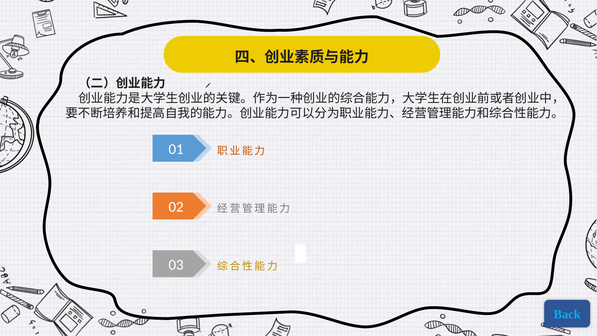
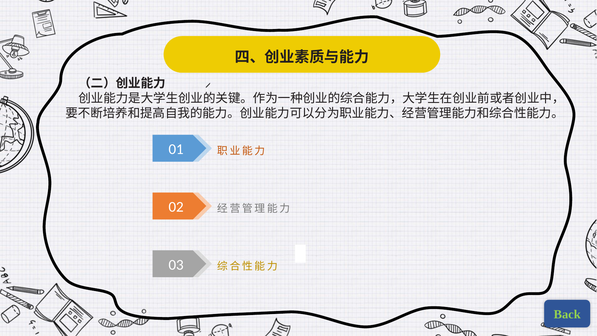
Back colour: light blue -> light green
